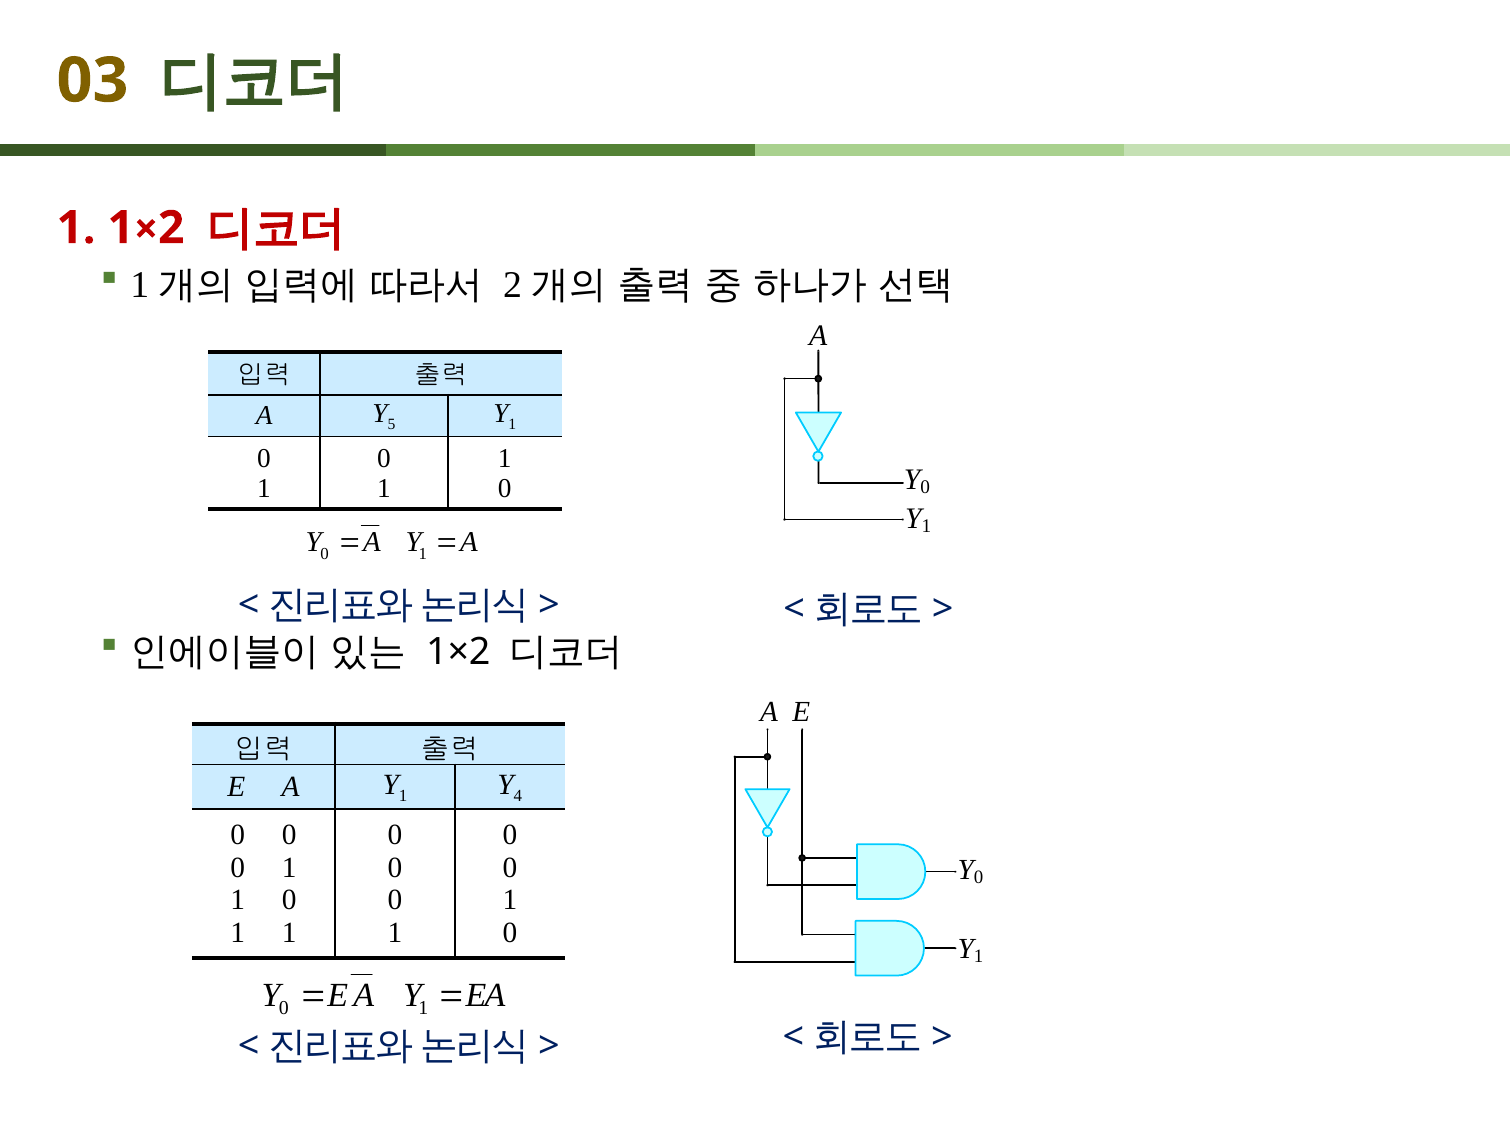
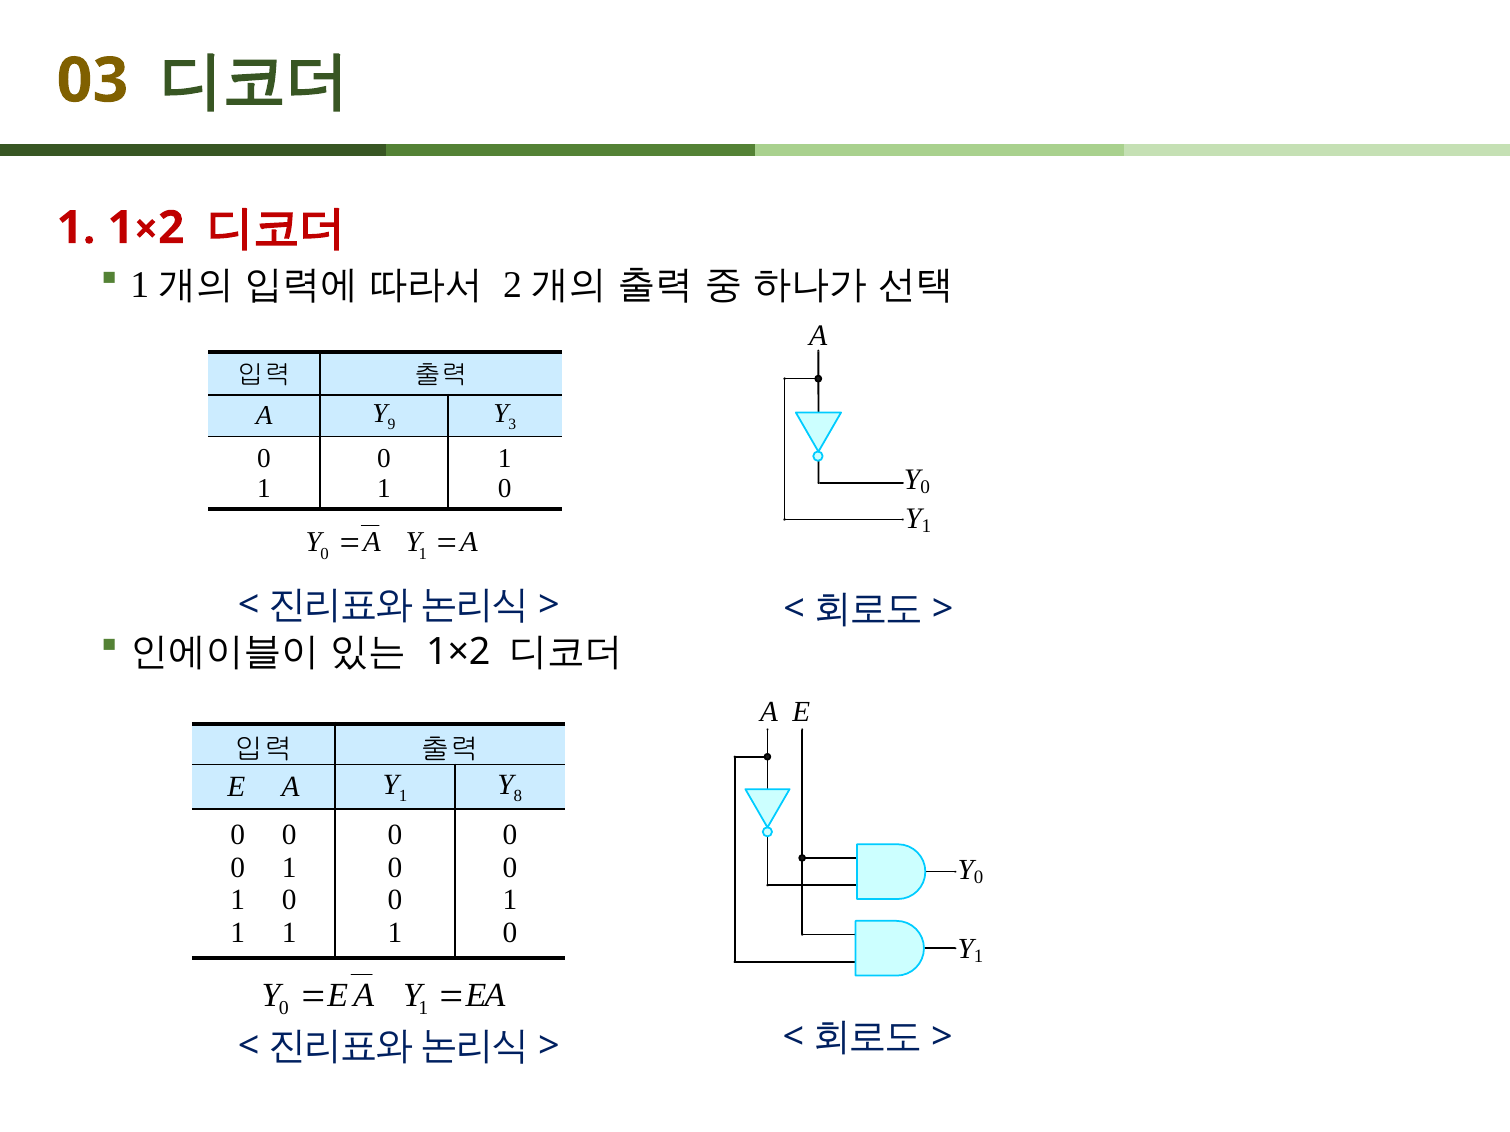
5: 5 -> 9
1 at (512, 424): 1 -> 3
4: 4 -> 8
